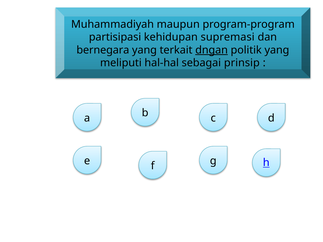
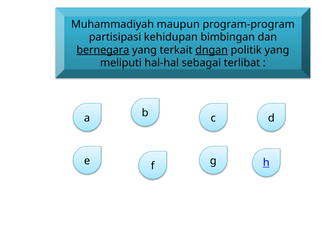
supremasi: supremasi -> bimbingan
bernegara underline: none -> present
prinsip: prinsip -> terlibat
